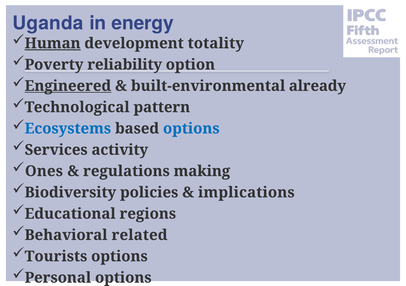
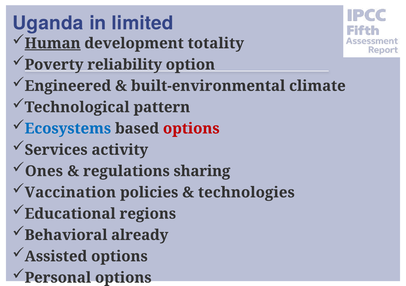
energy: energy -> limited
Engineered underline: present -> none
already: already -> climate
options at (191, 129) colour: blue -> red
making: making -> sharing
Biodiversity: Biodiversity -> Vaccination
implications: implications -> technologies
related: related -> already
Tourists: Tourists -> Assisted
